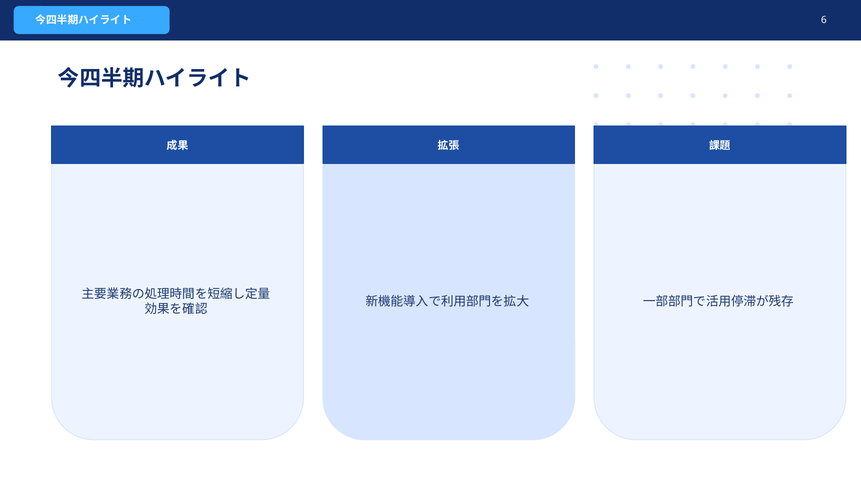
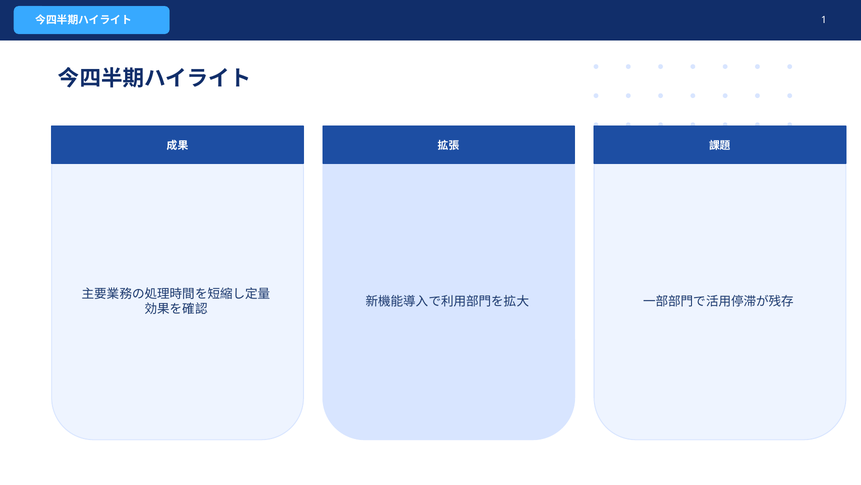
6: 6 -> 1
